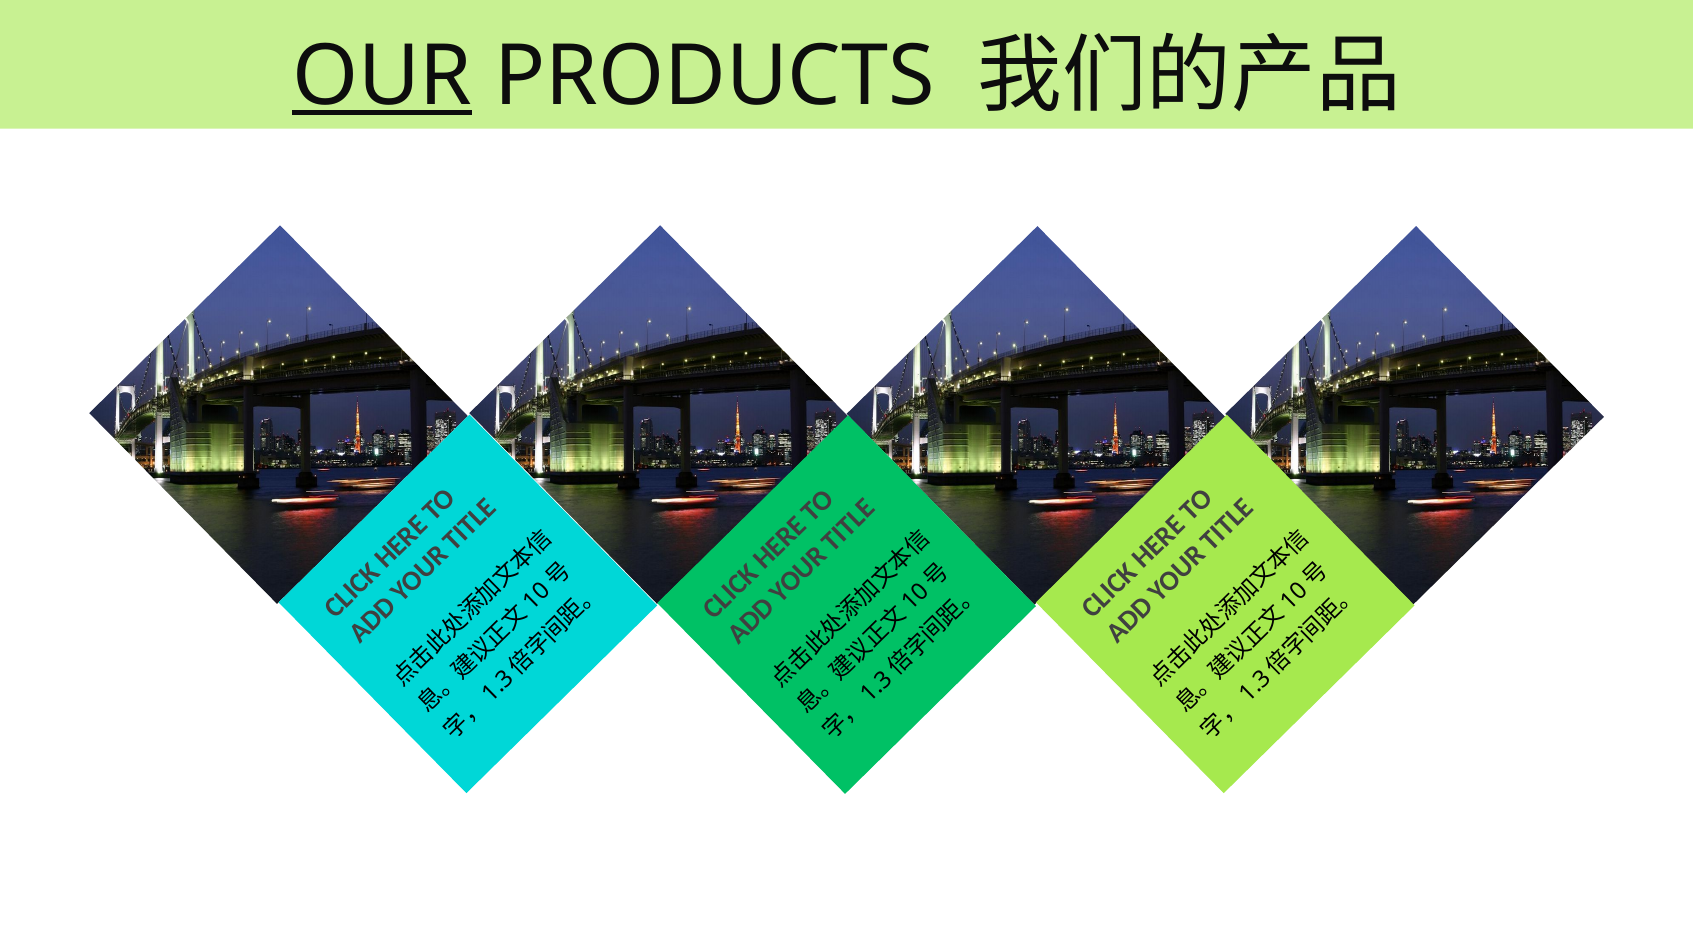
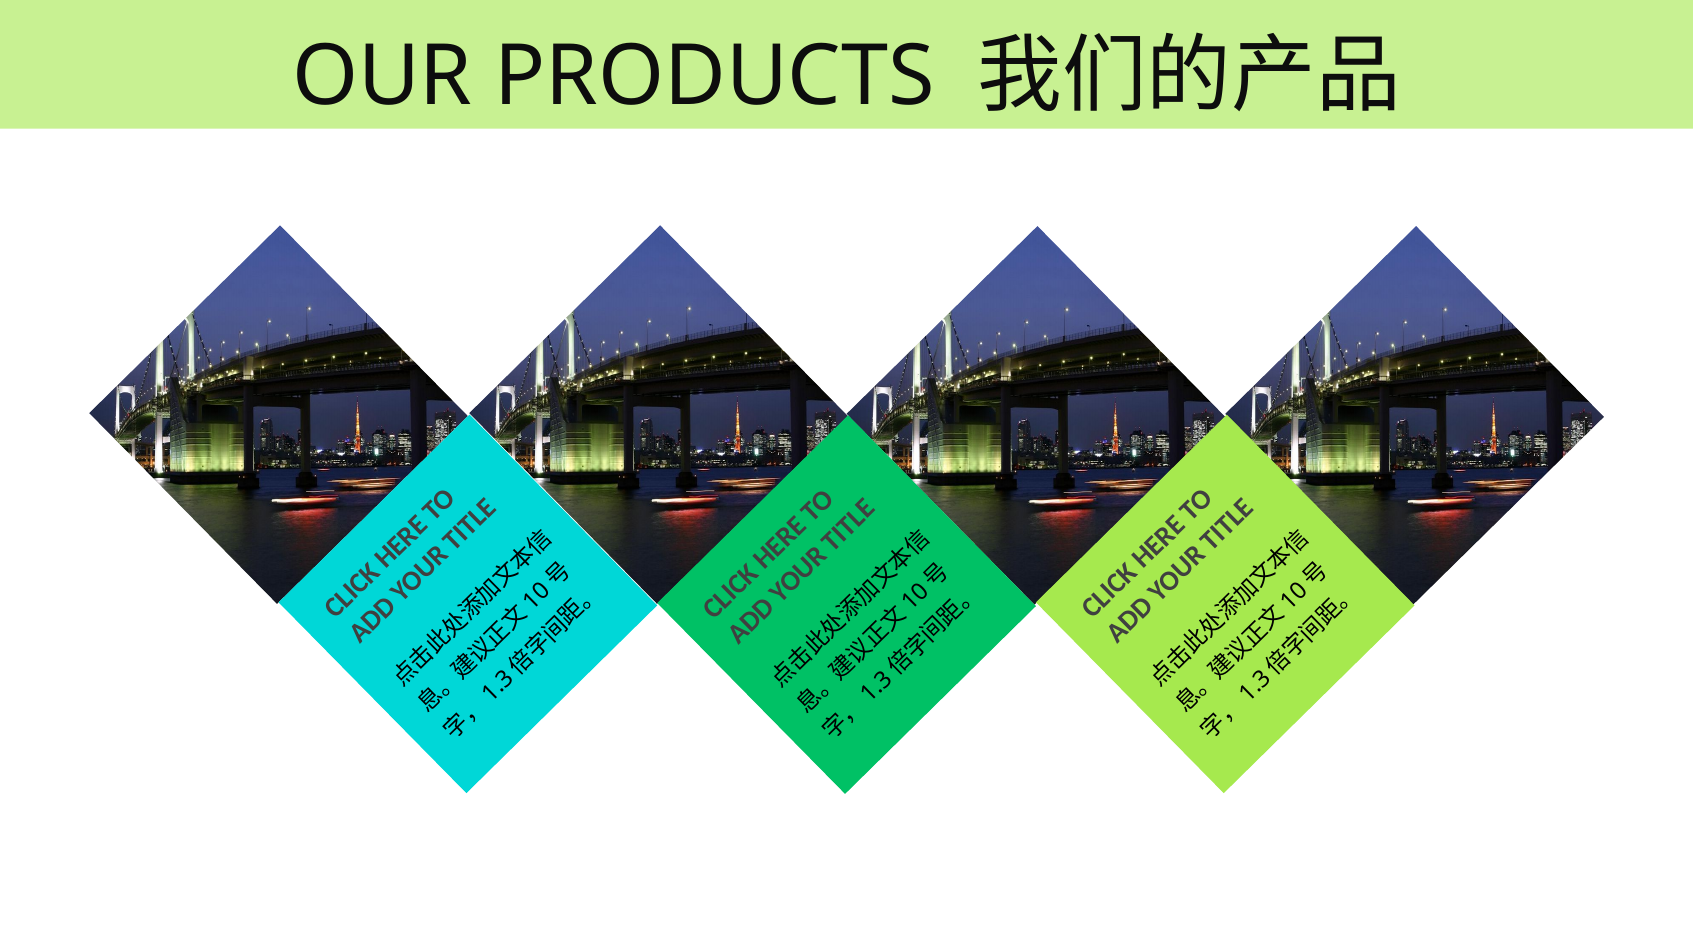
OUR underline: present -> none
